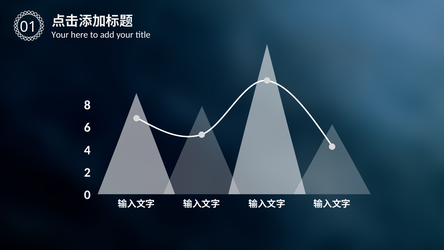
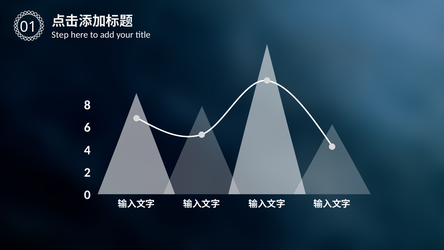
Your at (60, 35): Your -> Step
